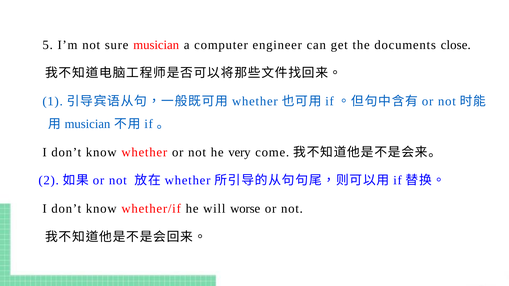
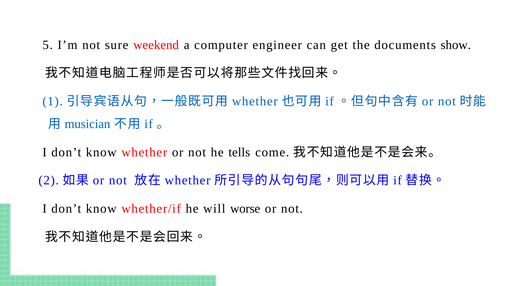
sure musician: musician -> weekend
close: close -> show
very: very -> tells
